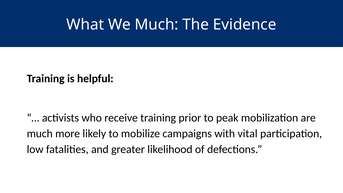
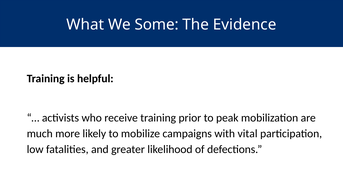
We Much: Much -> Some
